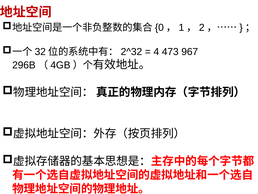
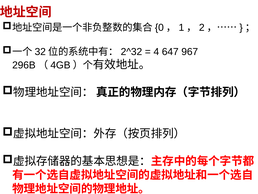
473: 473 -> 647
